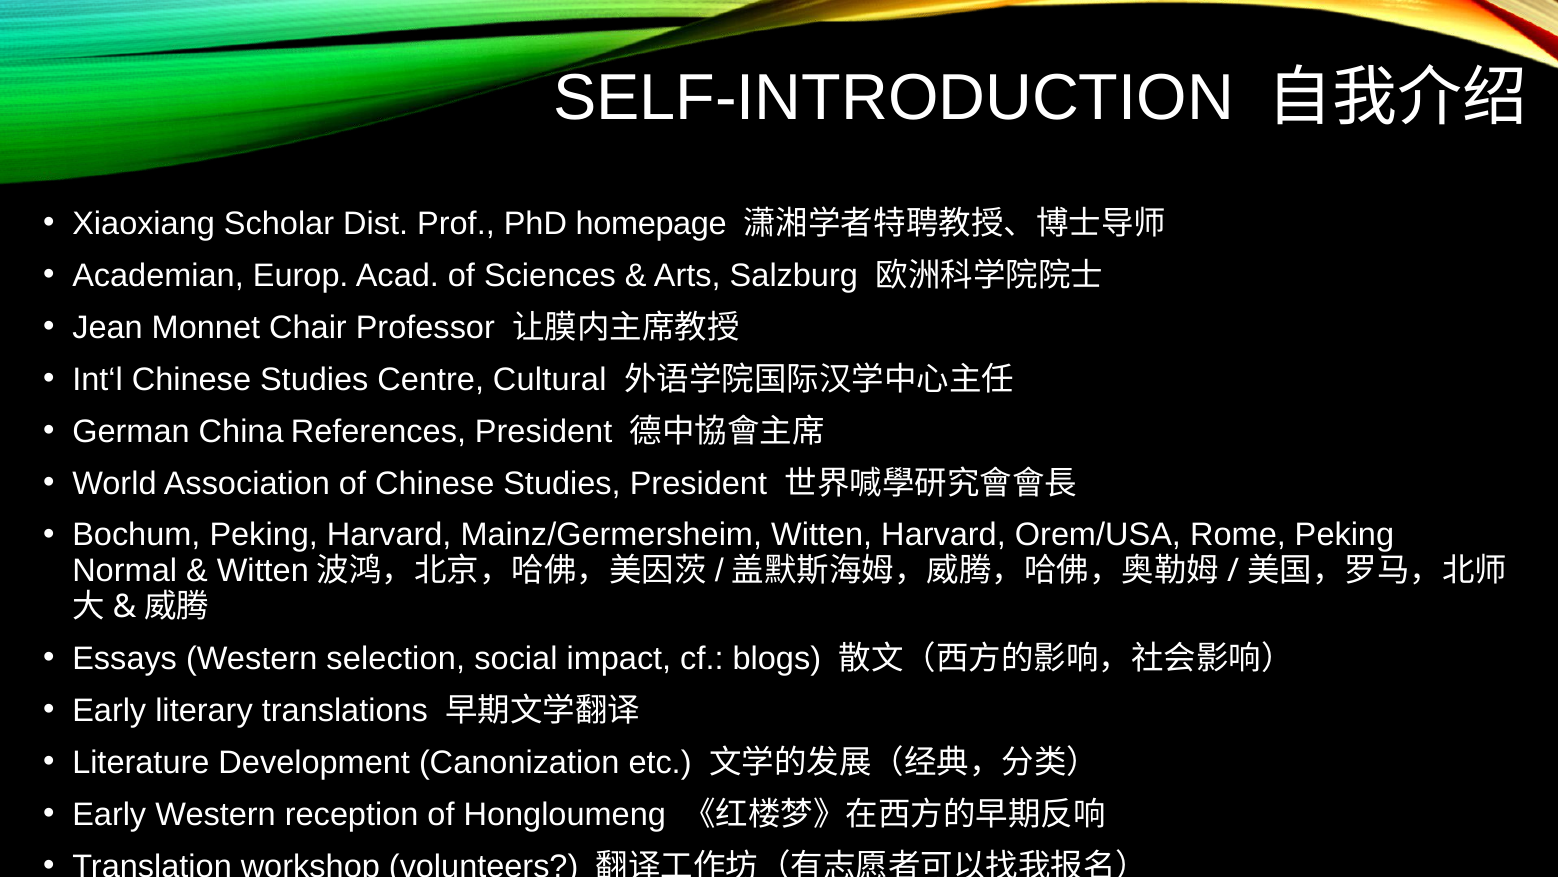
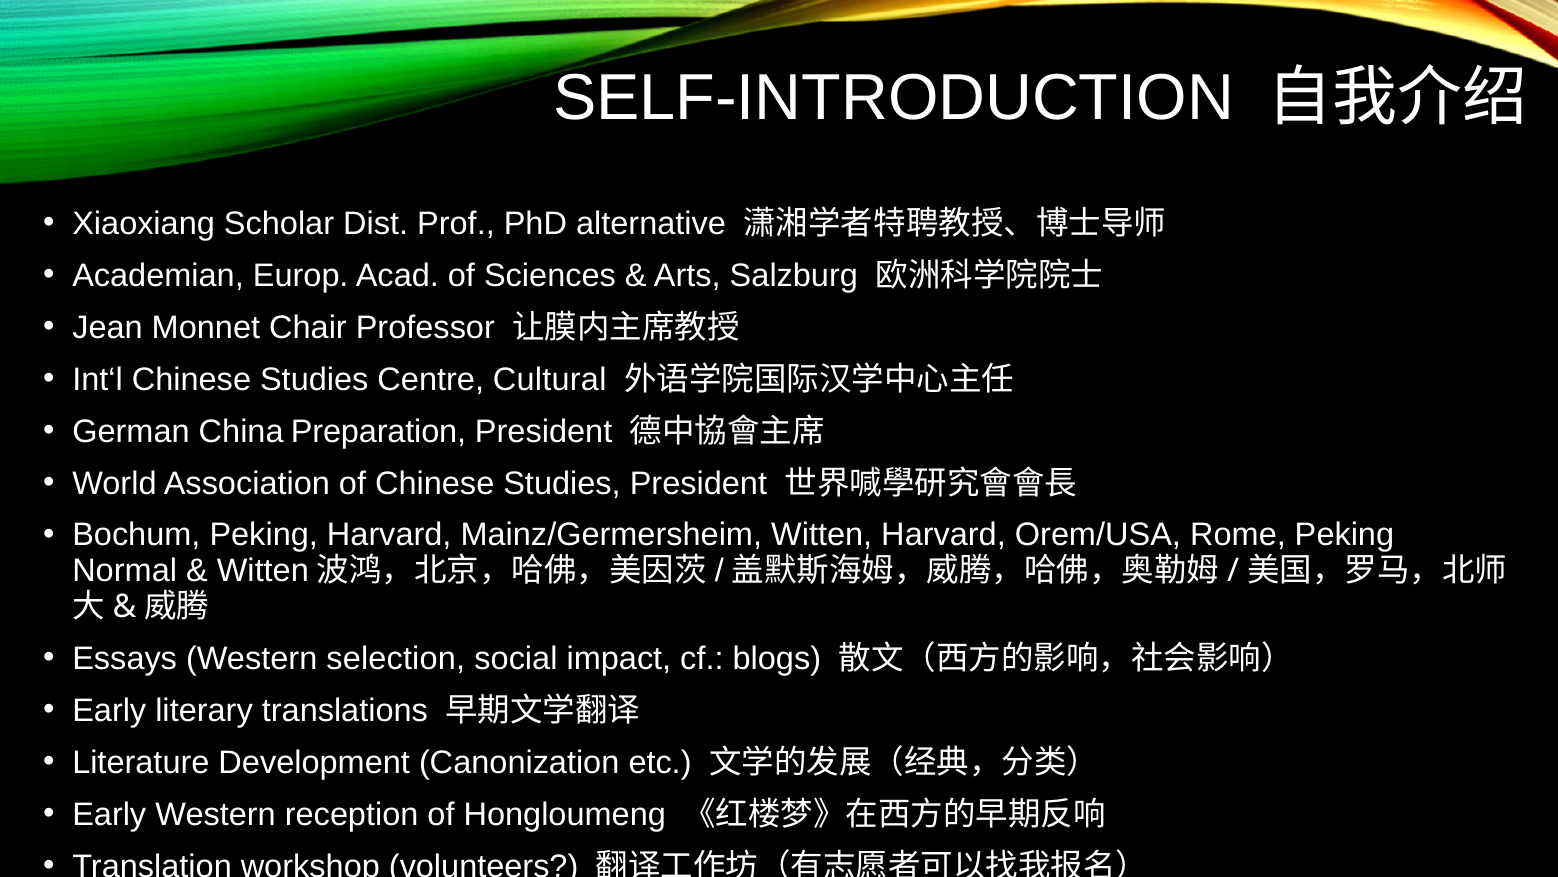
homepage: homepage -> alternative
References: References -> Preparation
